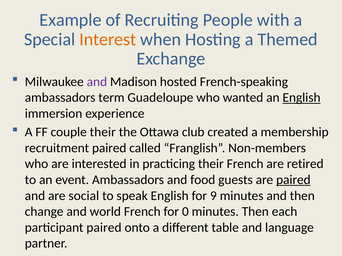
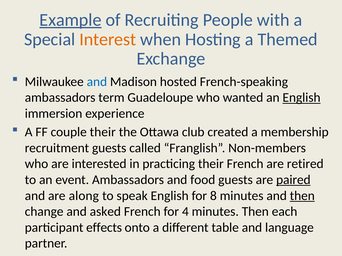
Example underline: none -> present
and at (97, 82) colour: purple -> blue
recruitment paired: paired -> guests
social: social -> along
9: 9 -> 8
then at (302, 196) underline: none -> present
world: world -> asked
0: 0 -> 4
participant paired: paired -> effects
